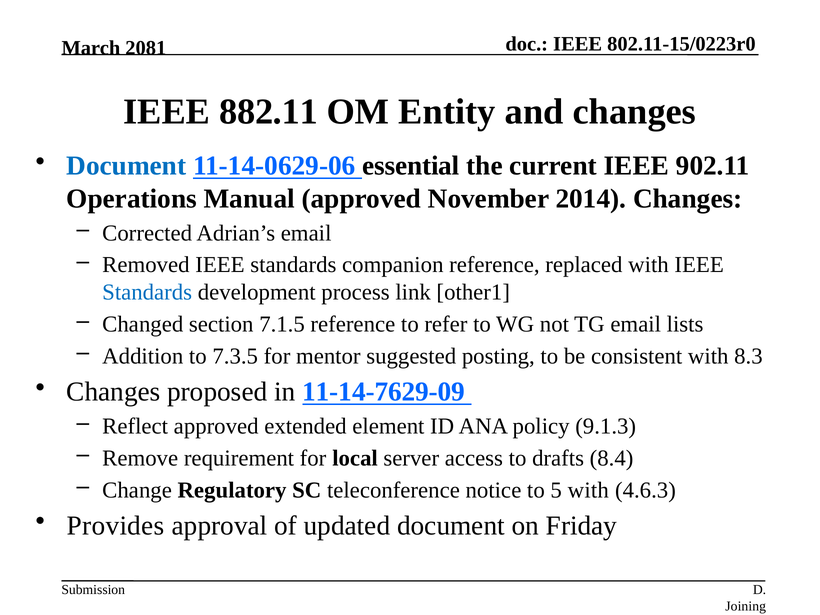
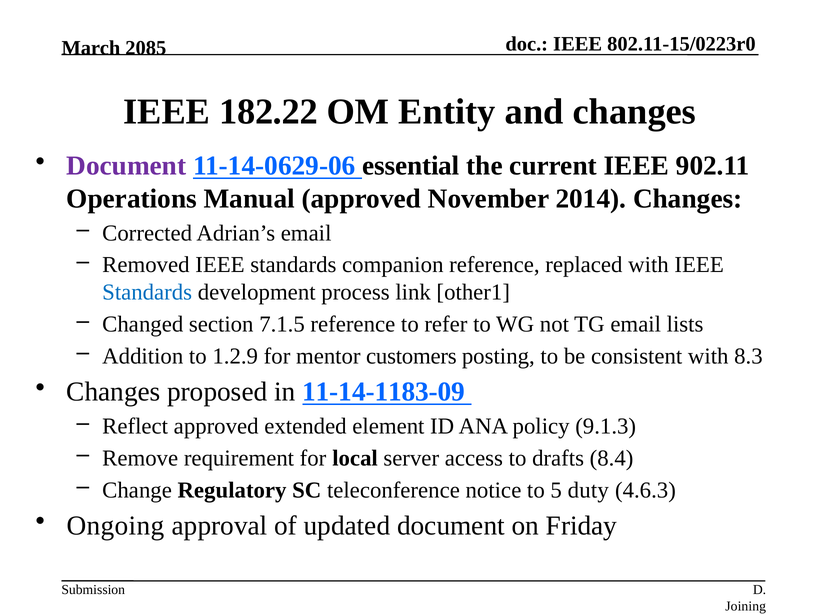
2081: 2081 -> 2085
882.11: 882.11 -> 182.22
Document at (126, 166) colour: blue -> purple
7.3.5: 7.3.5 -> 1.2.9
suggested: suggested -> customers
11-14-7629-09: 11-14-7629-09 -> 11-14-1183-09
5 with: with -> duty
Provides: Provides -> Ongoing
